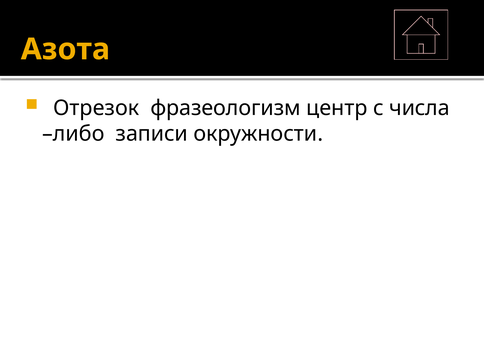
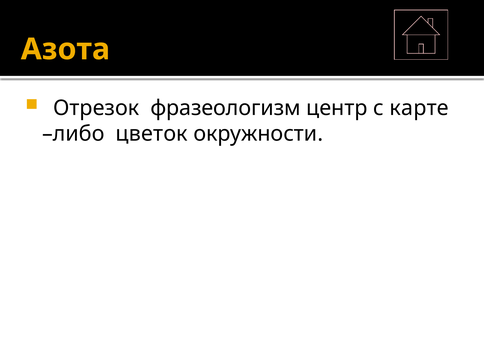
числа: числа -> карте
записи: записи -> цветок
